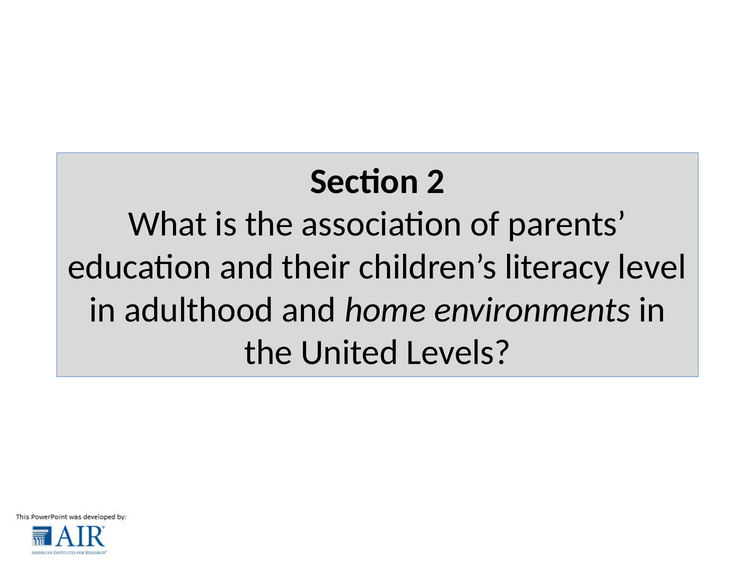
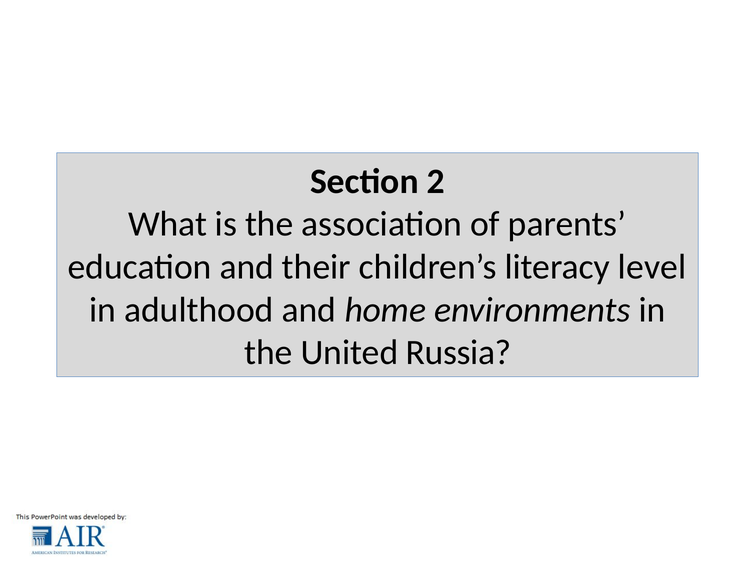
Levels: Levels -> Russia
